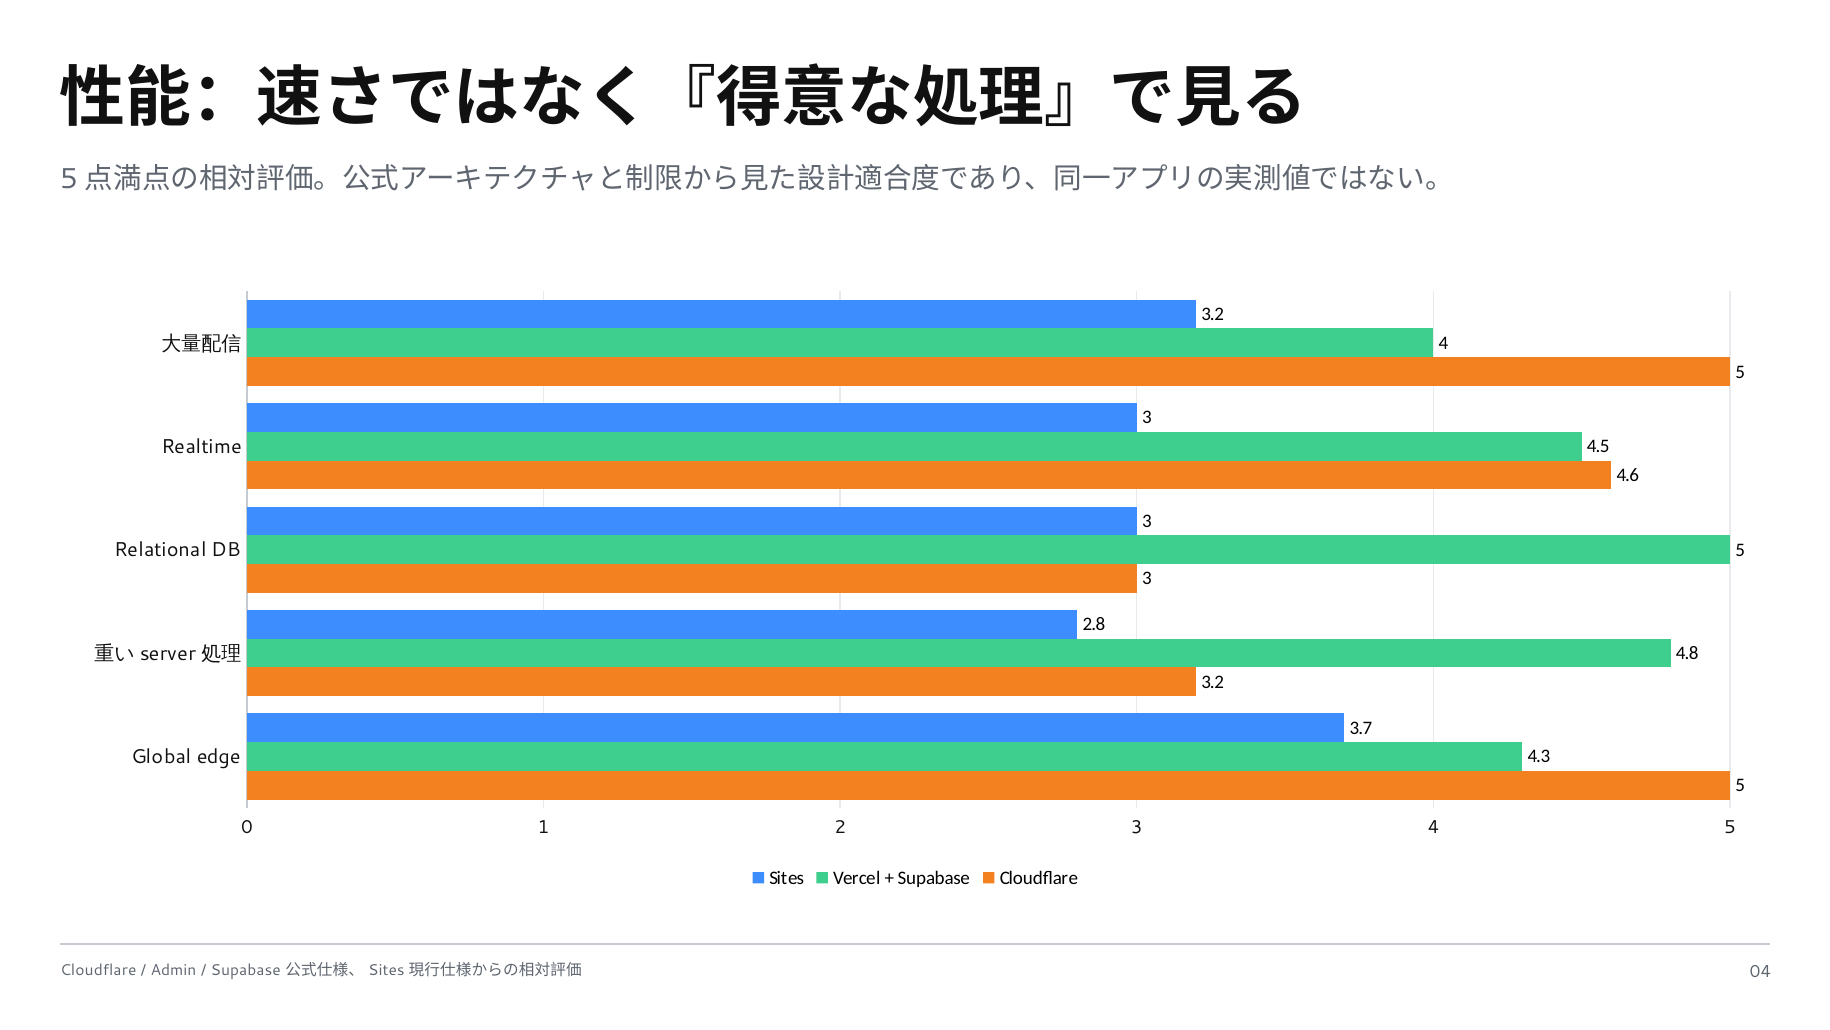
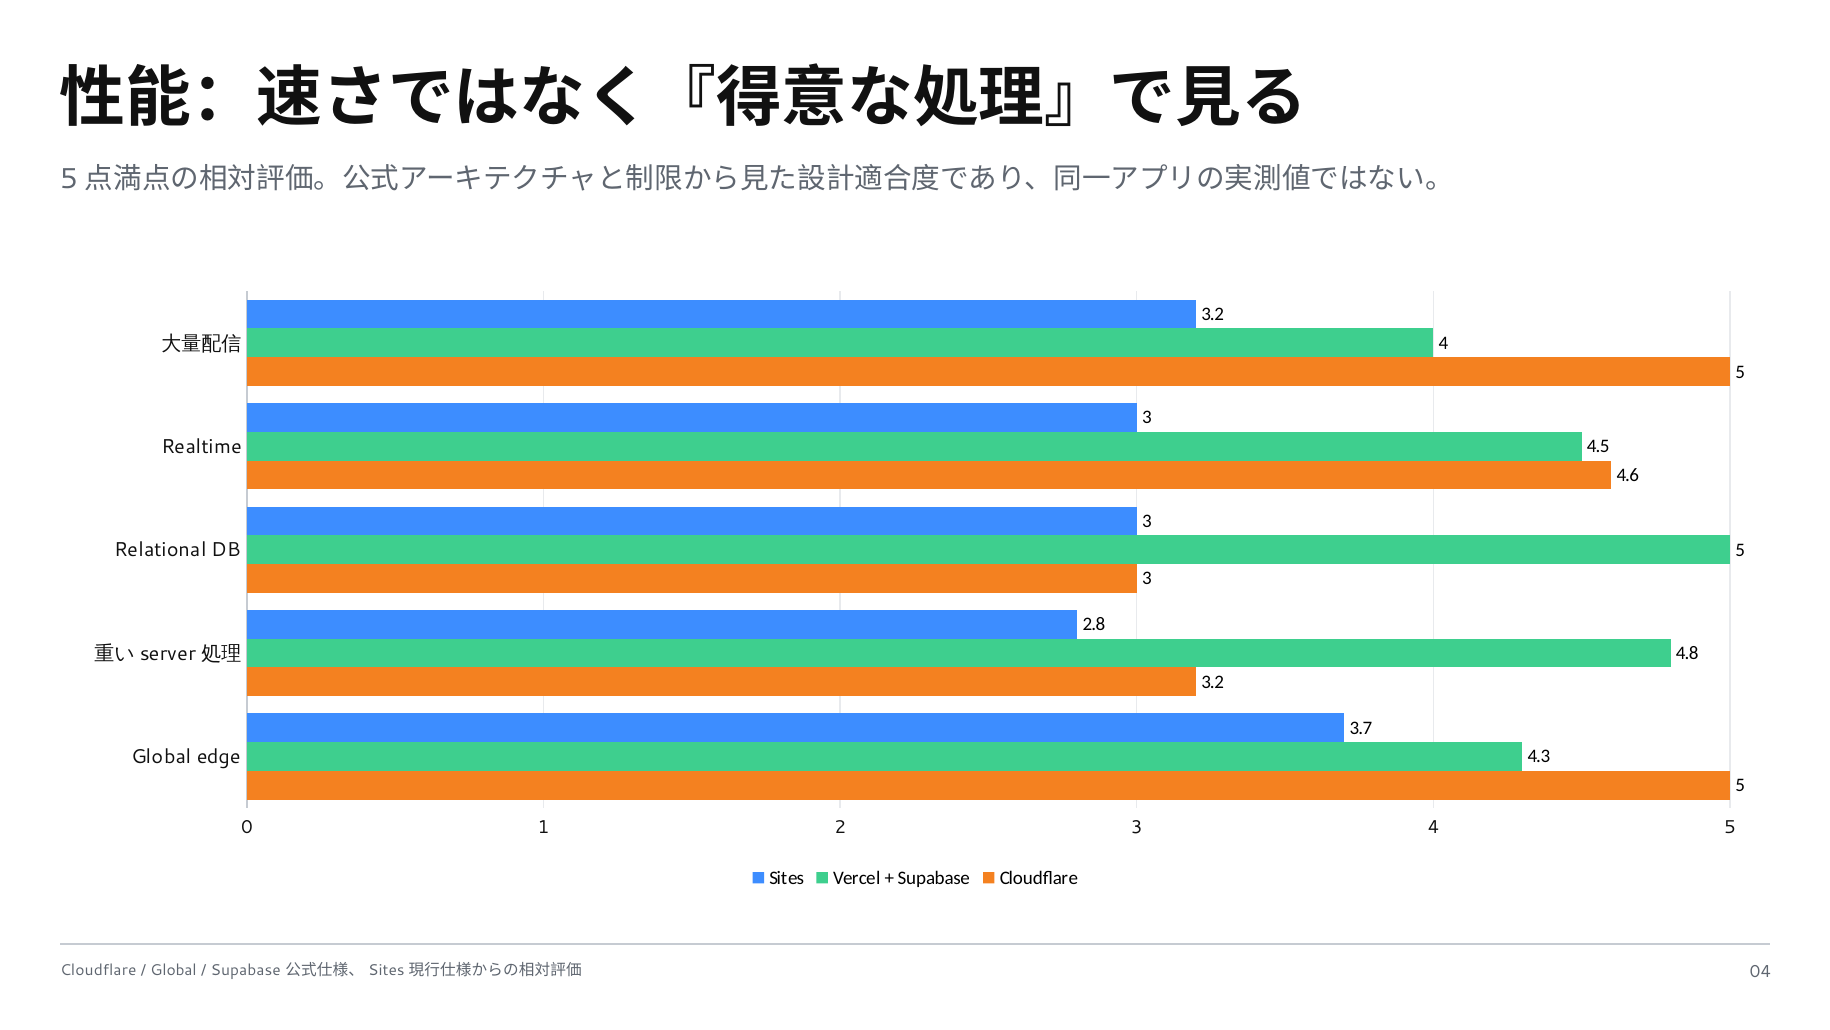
Admin at (174, 970): Admin -> Global
